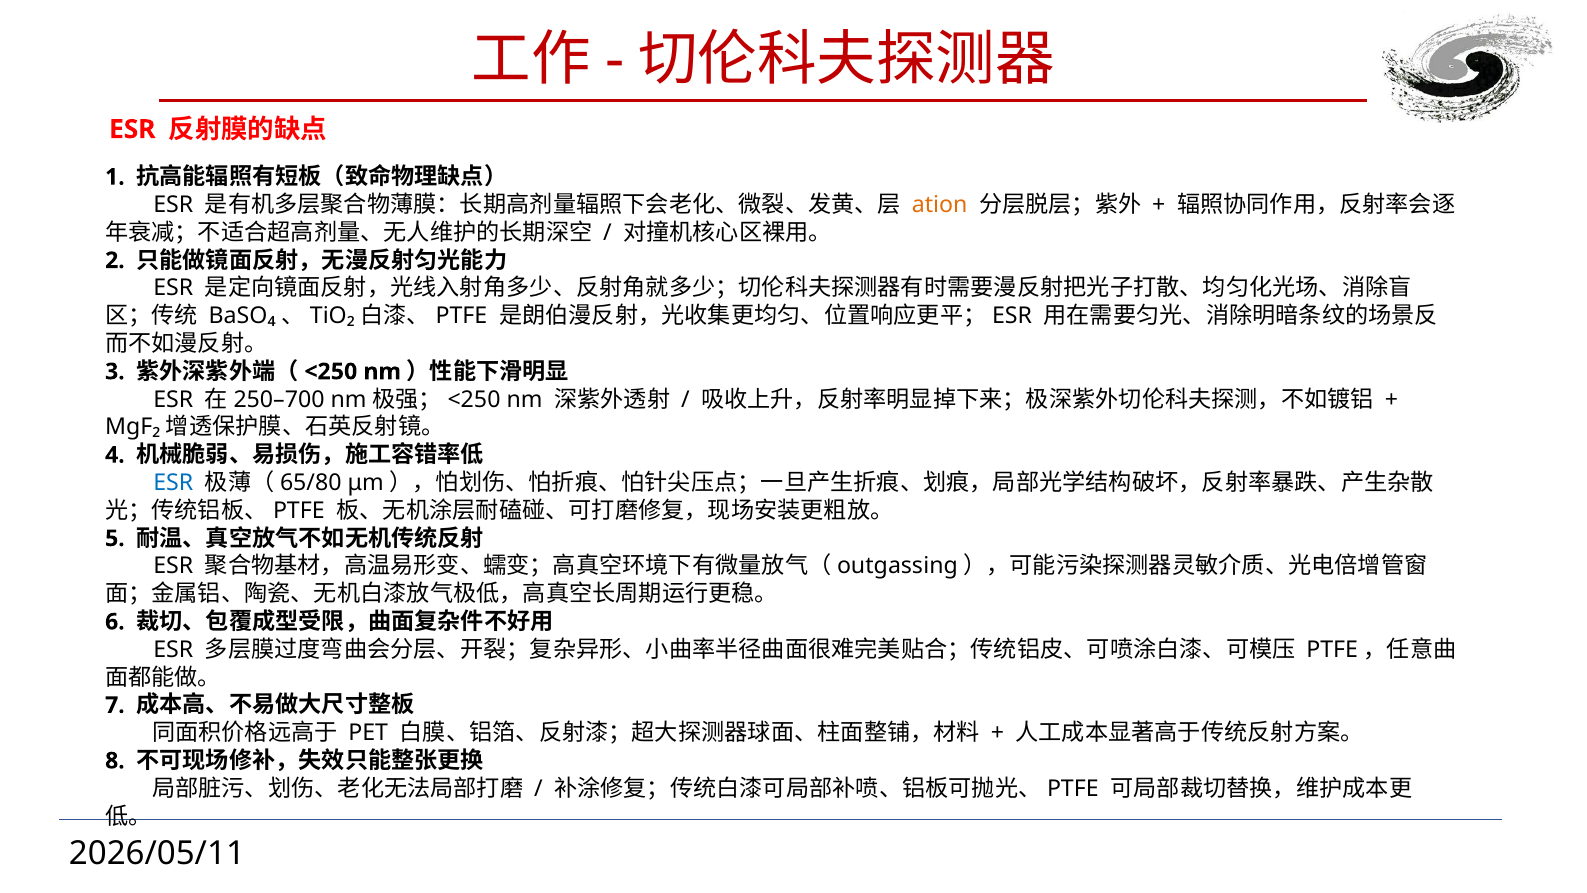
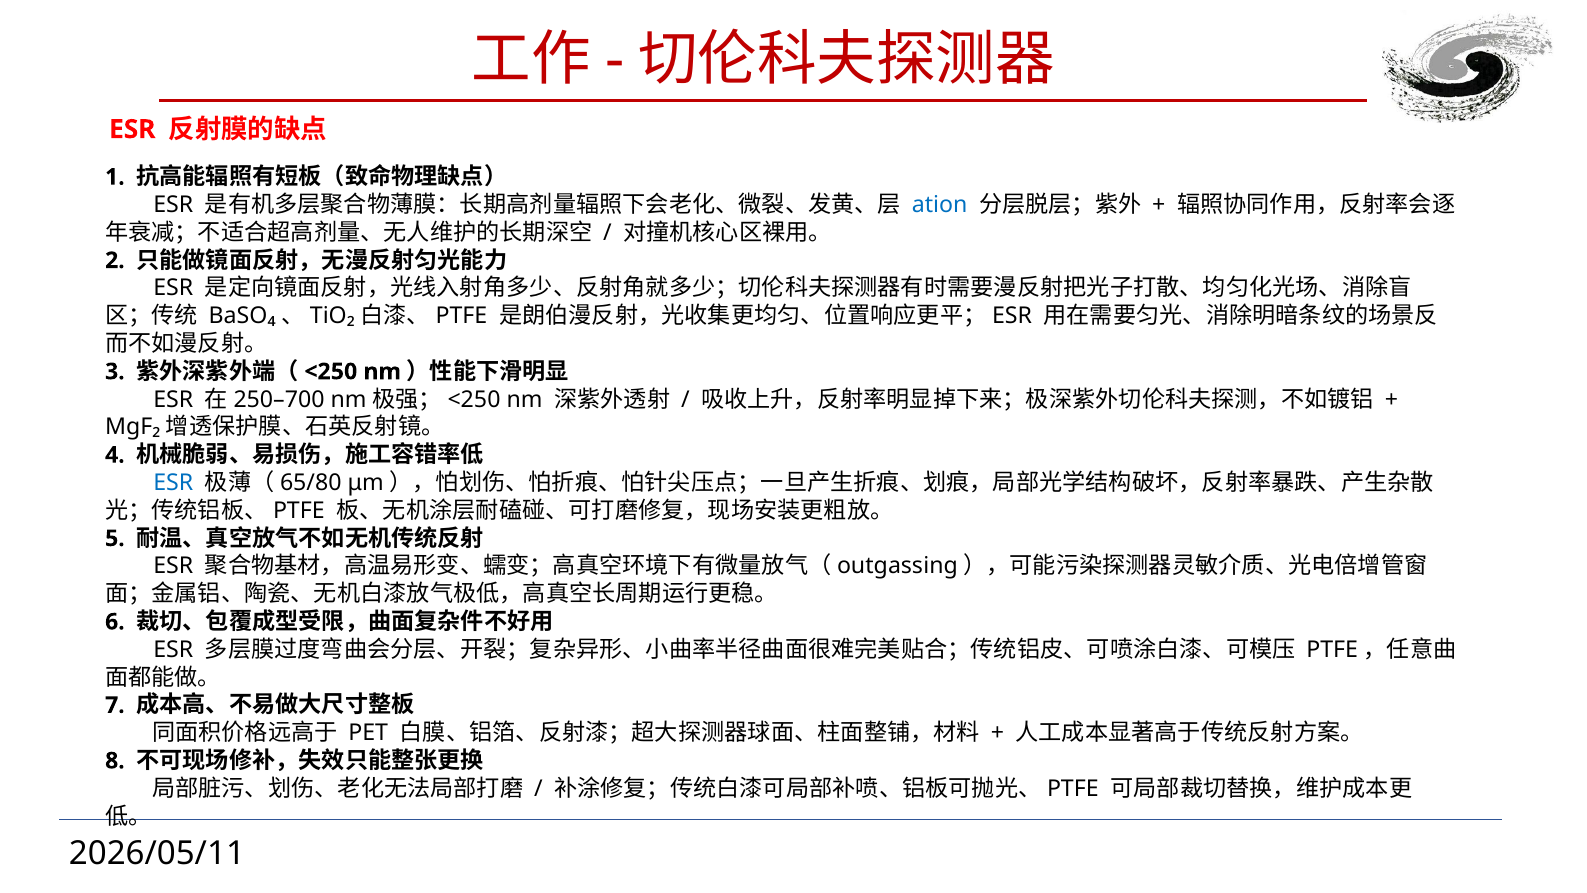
ation colour: orange -> blue
